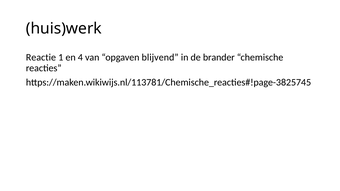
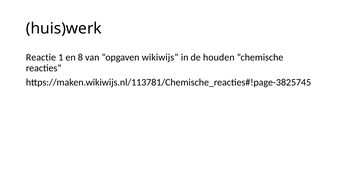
4: 4 -> 8
blijvend: blijvend -> wikiwijs
brander: brander -> houden
